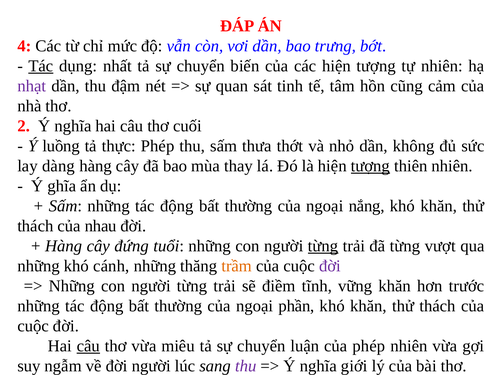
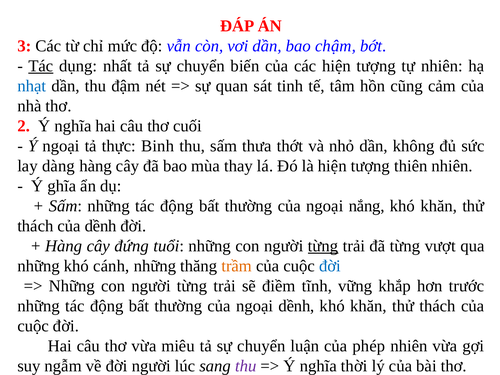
4: 4 -> 3
trưng: trưng -> chậm
nhạt colour: purple -> blue
Ý luồng: luồng -> ngoại
thực Phép: Phép -> Binh
tượng at (370, 166) underline: present -> none
của nhau: nhau -> dềnh
đời at (330, 266) colour: purple -> blue
vững khăn: khăn -> khắp
ngoại phần: phần -> dềnh
câu at (88, 346) underline: present -> none
giới: giới -> thời
